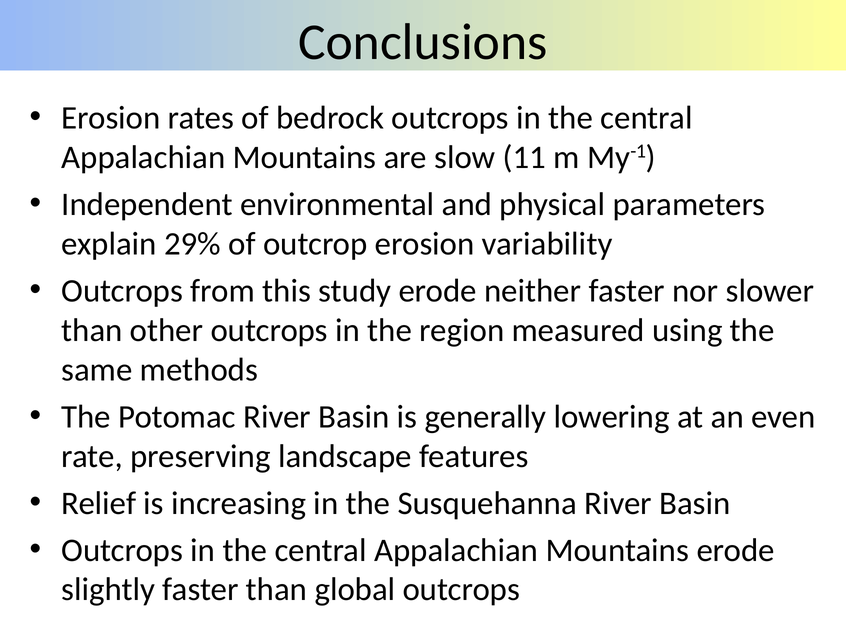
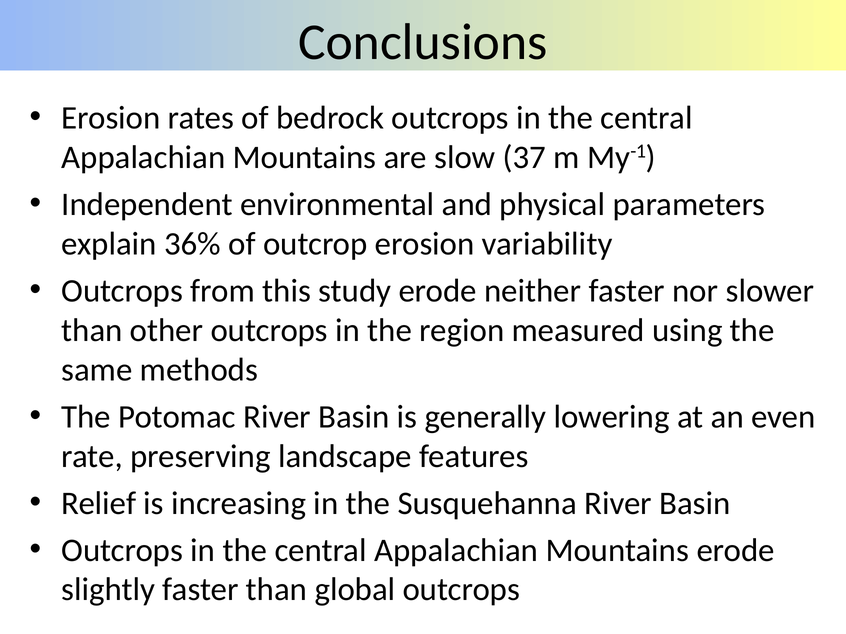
11: 11 -> 37
29%: 29% -> 36%
